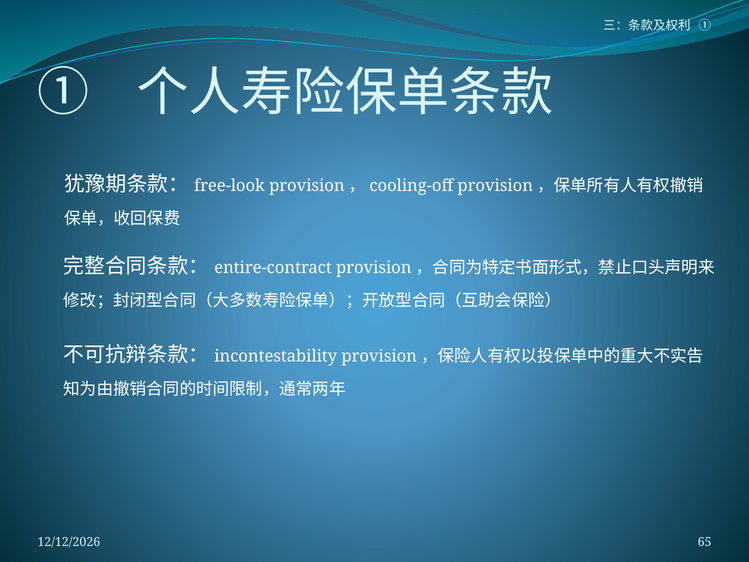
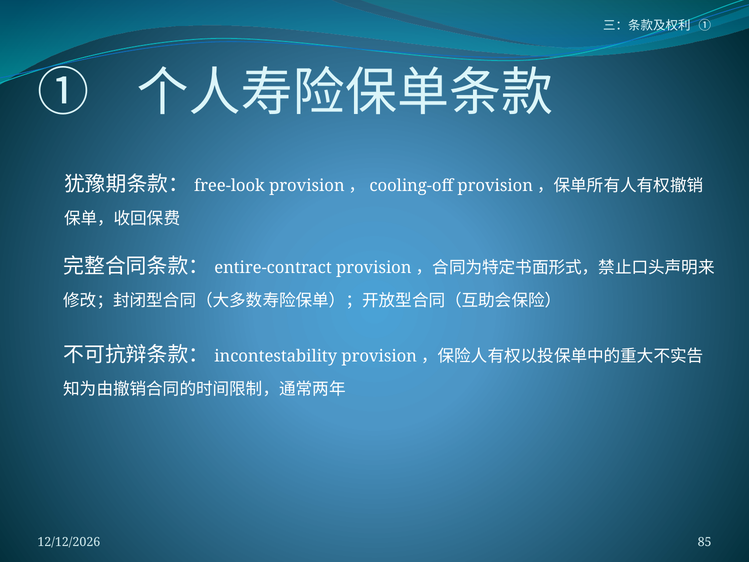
65: 65 -> 85
